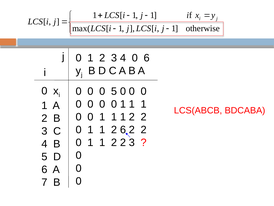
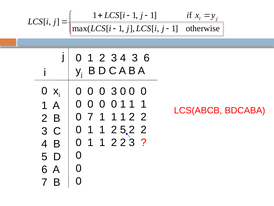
4 0: 0 -> 3
0 5: 5 -> 3
0 at (91, 117): 0 -> 7
2 6: 6 -> 5
